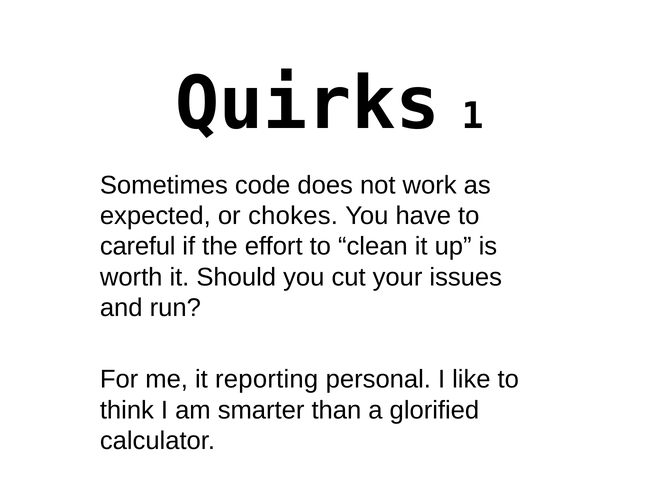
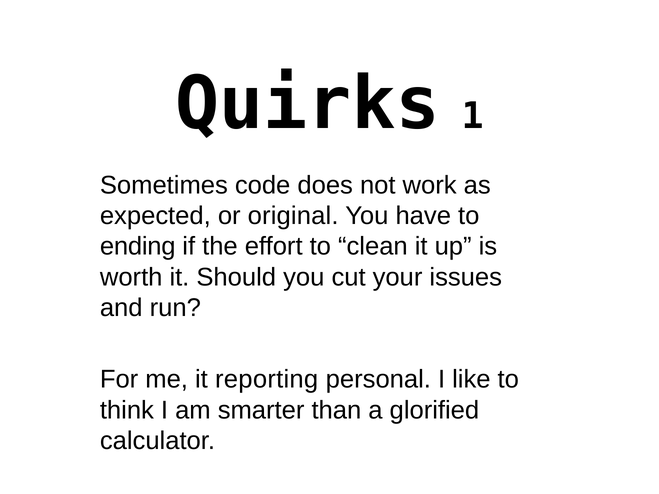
chokes: chokes -> original
careful: careful -> ending
